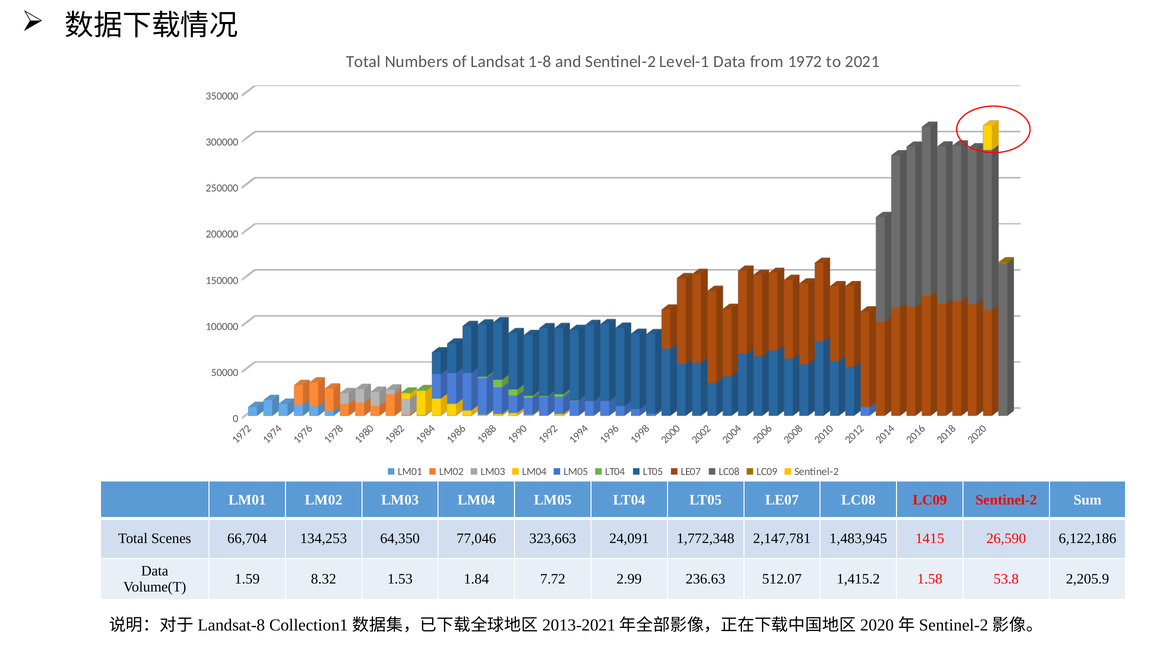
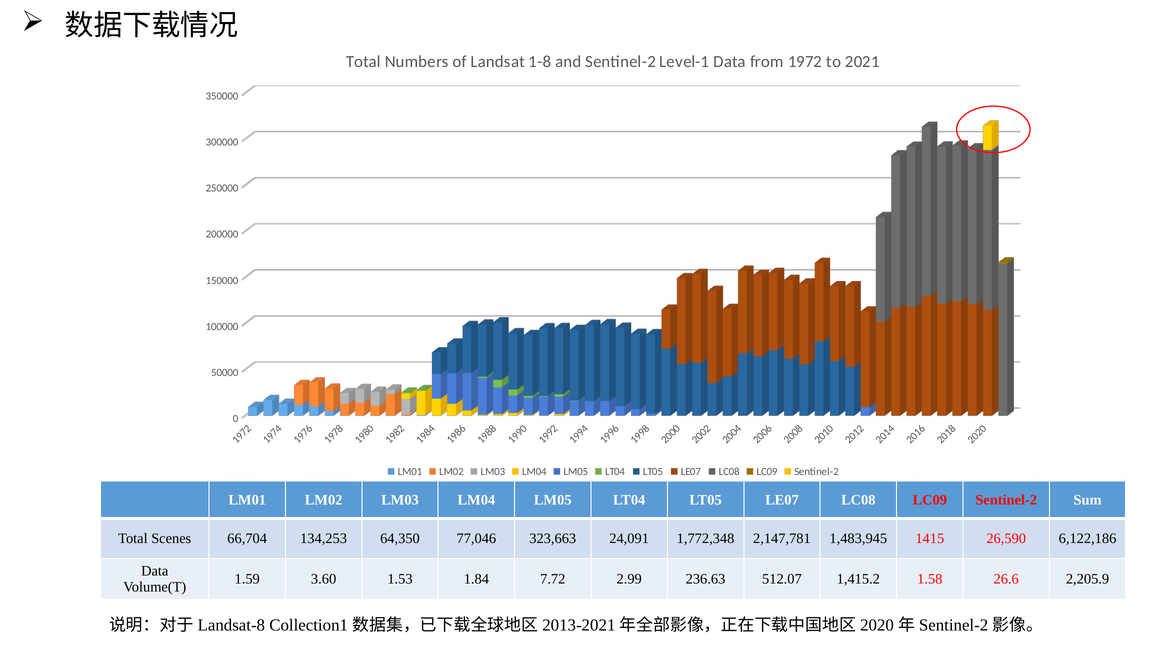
8.32: 8.32 -> 3.60
53.8: 53.8 -> 26.6
